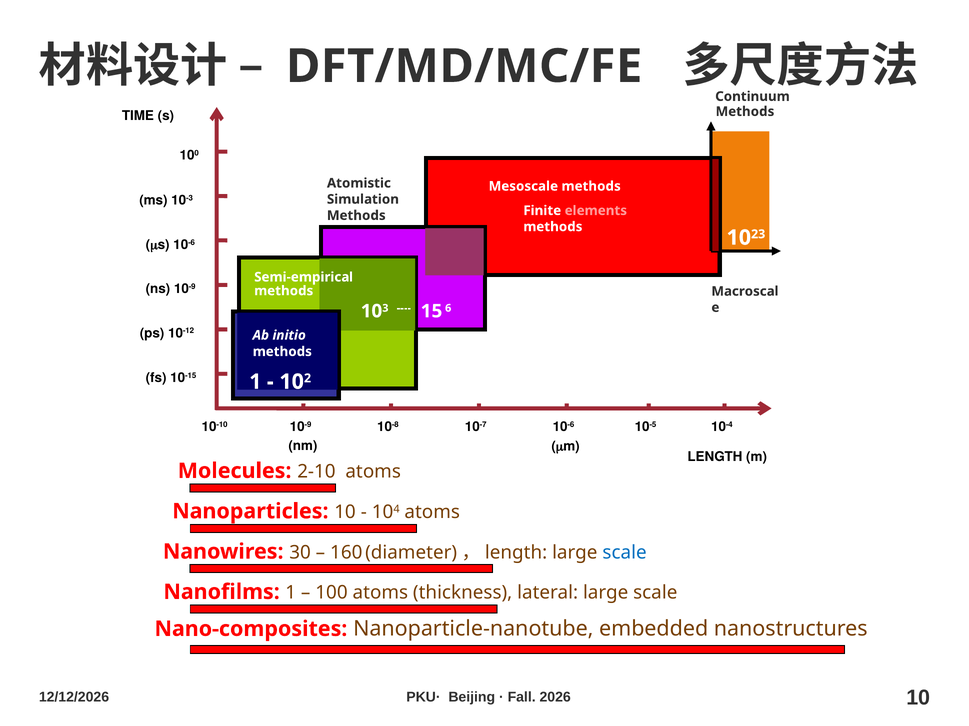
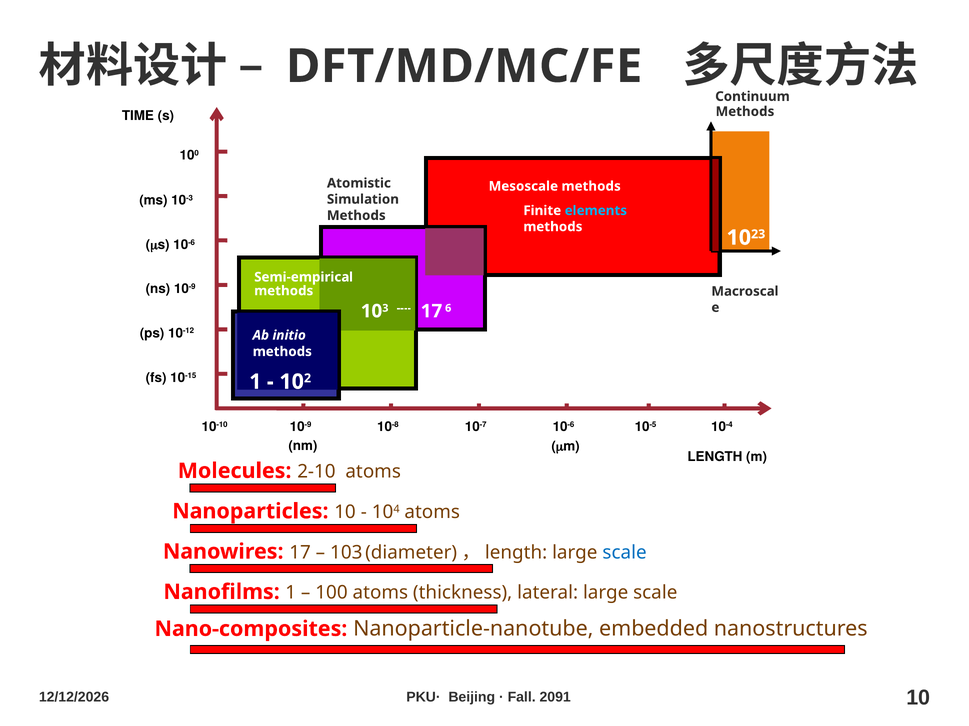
elements colour: pink -> light blue
15 at (432, 311): 15 -> 17
30 at (300, 553): 30 -> 17
160 at (346, 553): 160 -> 103
2026: 2026 -> 2091
